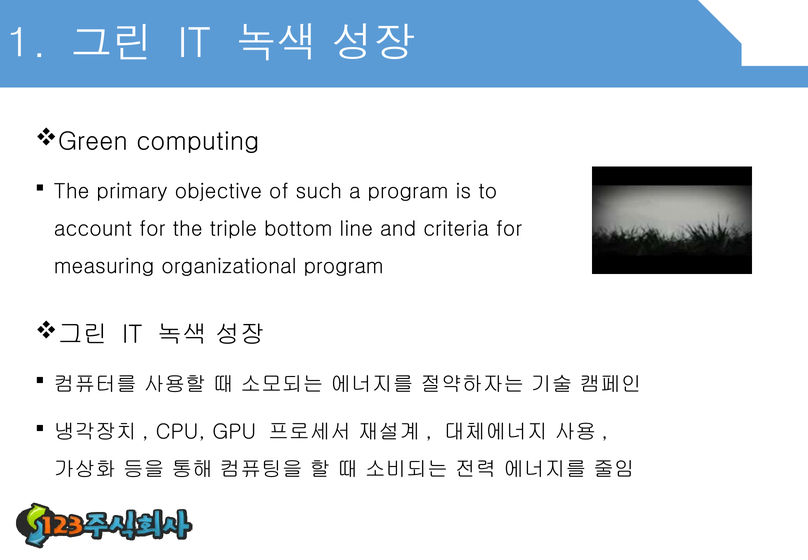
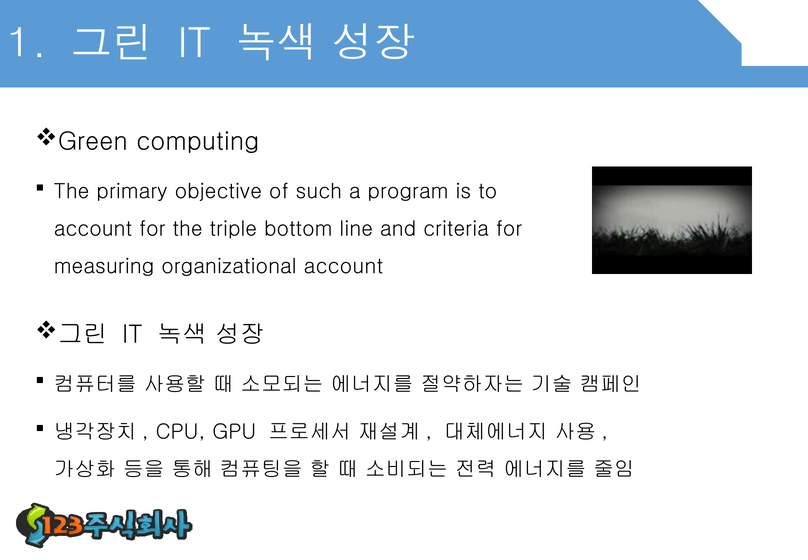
organizational program: program -> account
